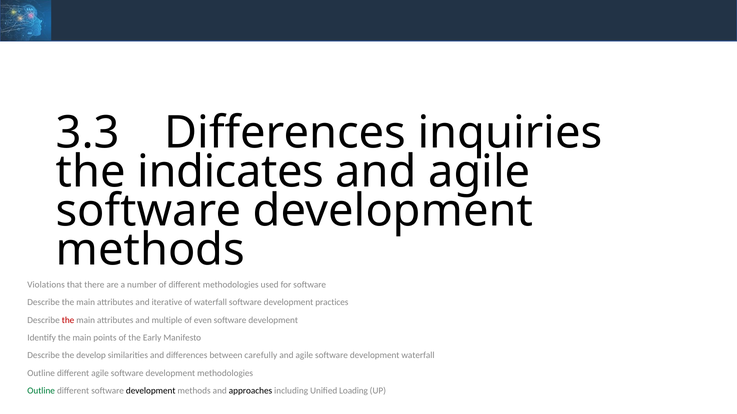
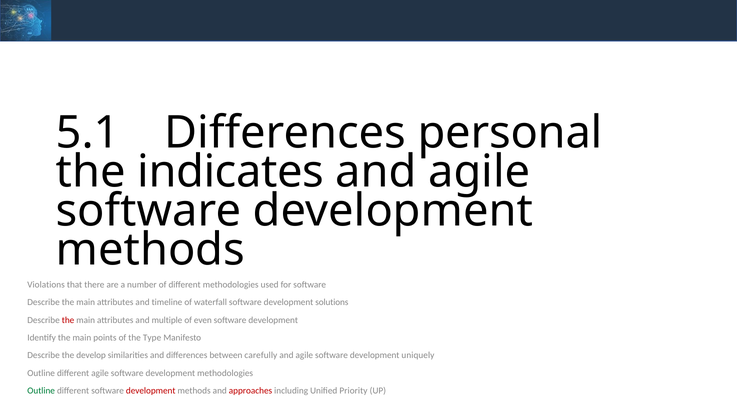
3.3: 3.3 -> 5.1
inquiries: inquiries -> personal
iterative: iterative -> timeline
practices: practices -> solutions
Early: Early -> Type
development waterfall: waterfall -> uniquely
development at (151, 391) colour: black -> red
approaches colour: black -> red
Loading: Loading -> Priority
